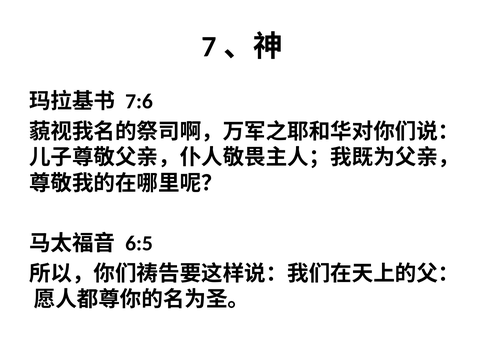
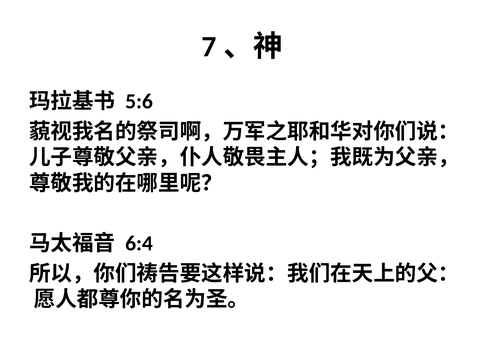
7:6: 7:6 -> 5:6
6:5: 6:5 -> 6:4
